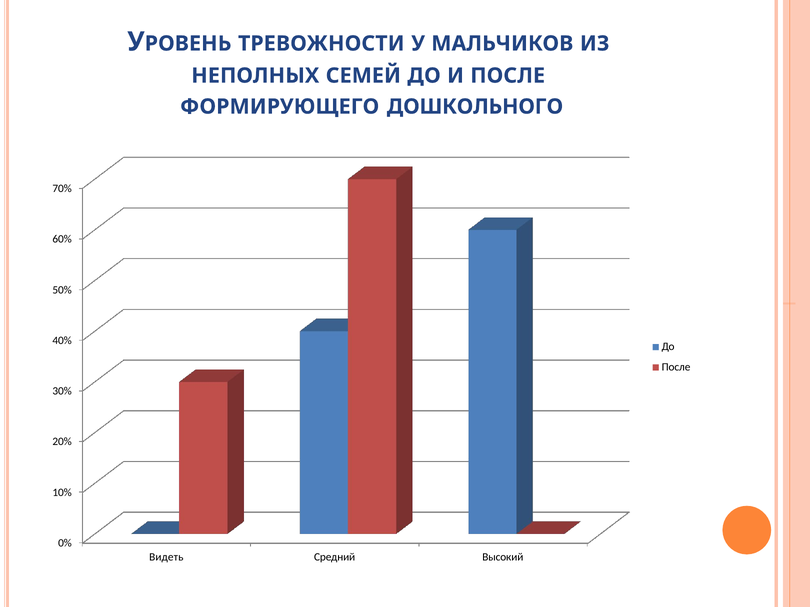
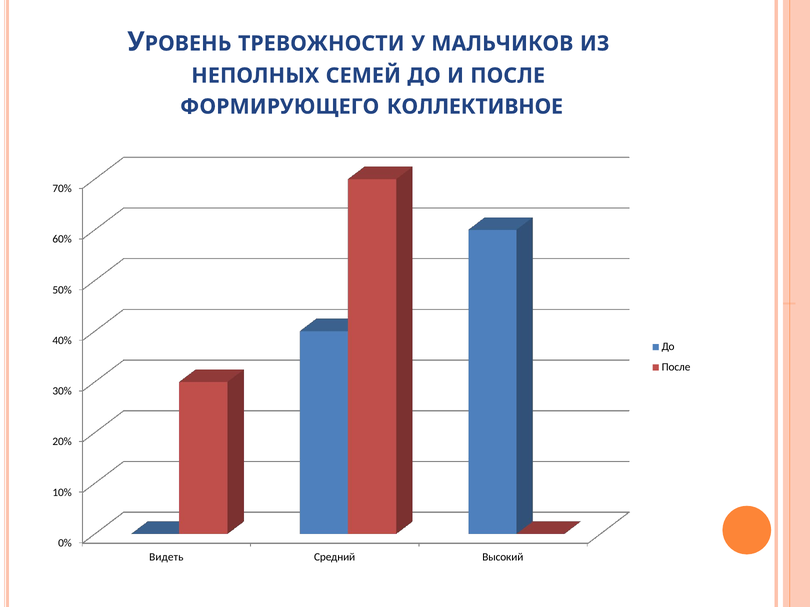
ДОШКОЛЬНОГО: ДОШКОЛЬНОГО -> КОЛЛЕКТИВНОЕ
